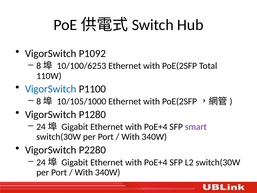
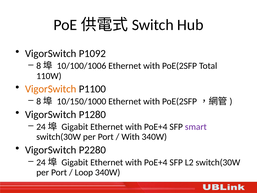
10/100/6253: 10/100/6253 -> 10/100/1006
VigorSwitch at (51, 89) colour: blue -> orange
10/105/1000: 10/105/1000 -> 10/150/1000
With at (84, 172): With -> Loop
